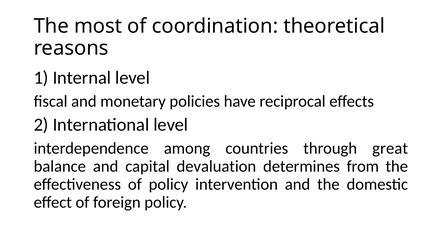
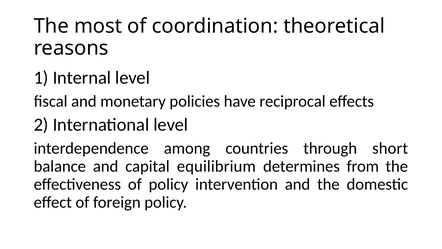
great: great -> short
devaluation: devaluation -> equilibrium
